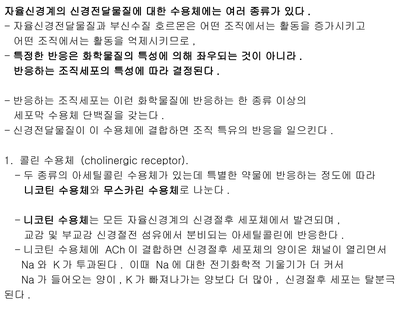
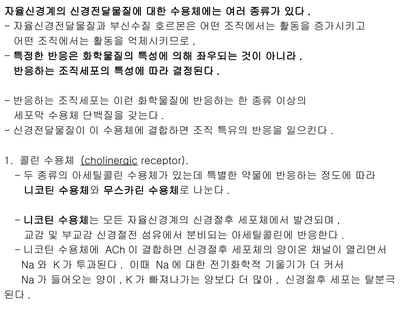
cholinergic underline: none -> present
